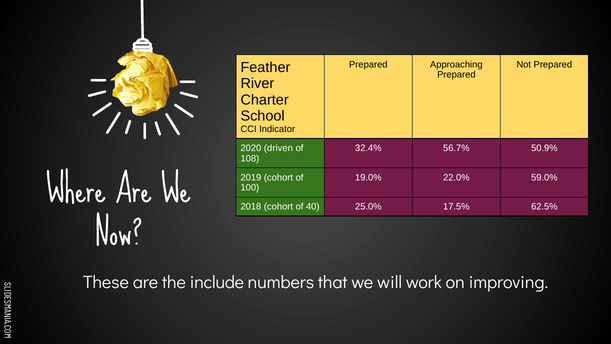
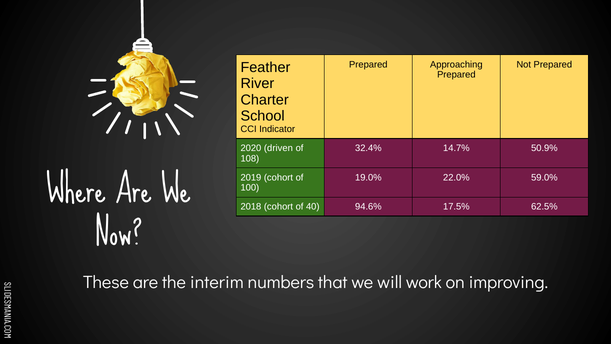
56.7%: 56.7% -> 14.7%
25.0%: 25.0% -> 94.6%
include: include -> interim
